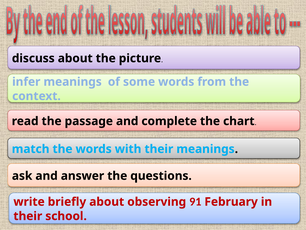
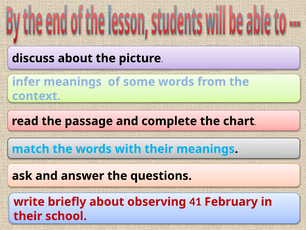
91: 91 -> 41
